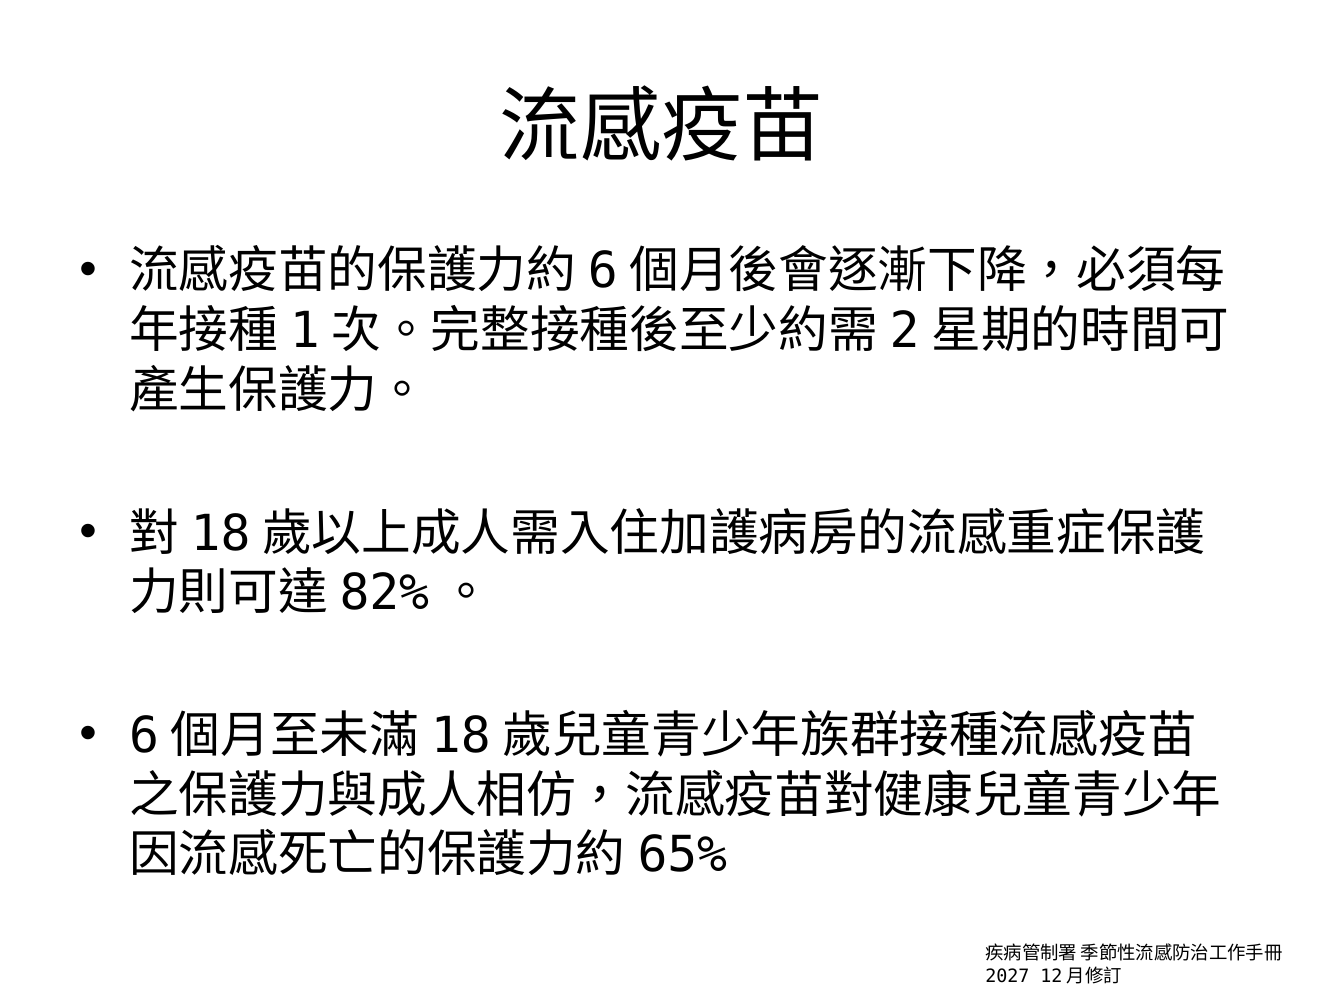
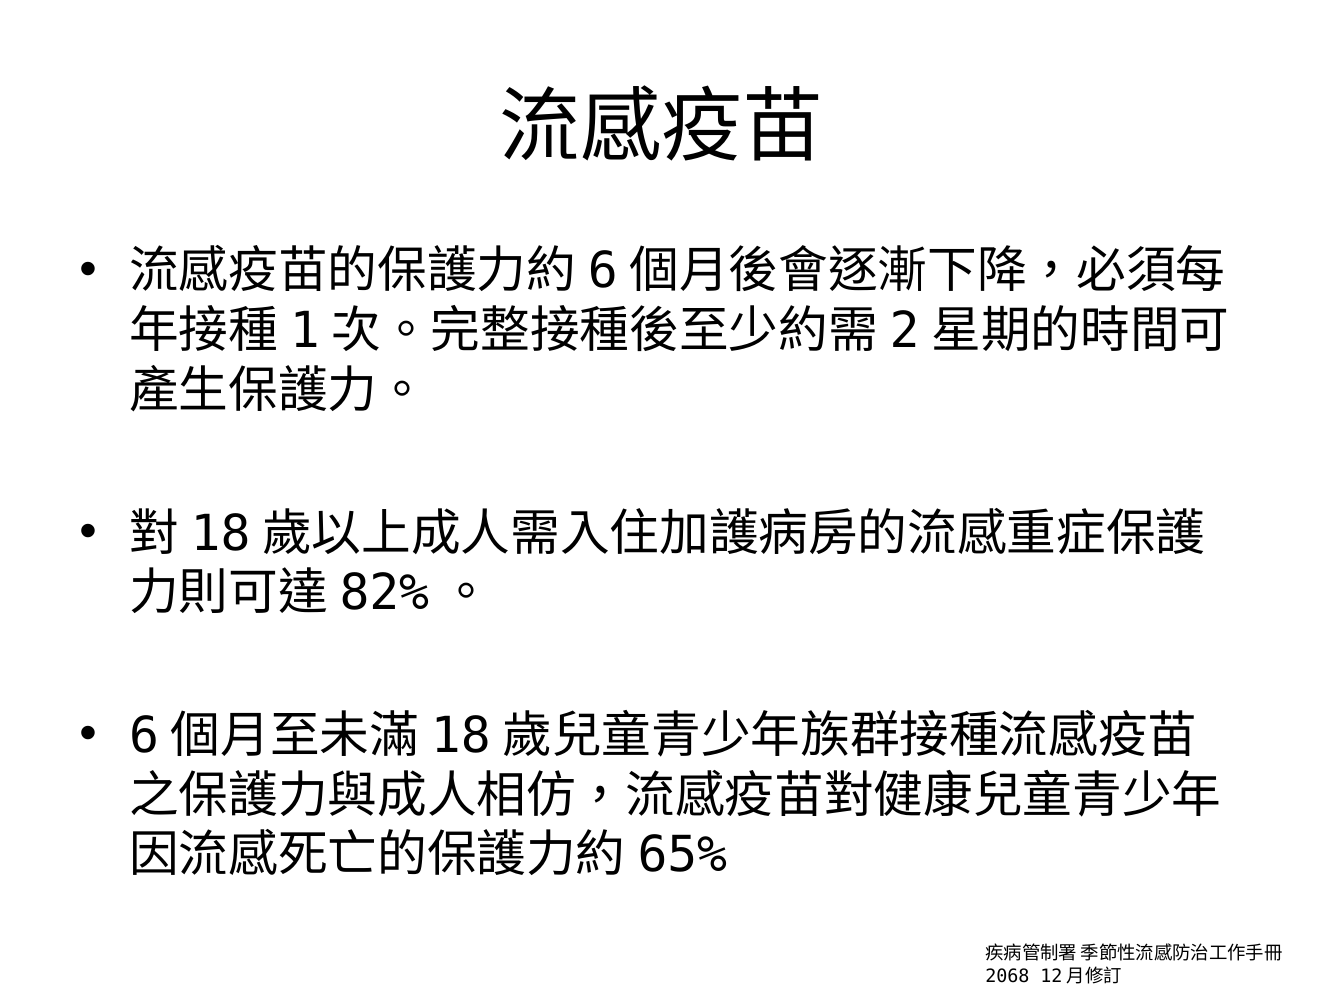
2027: 2027 -> 2068
